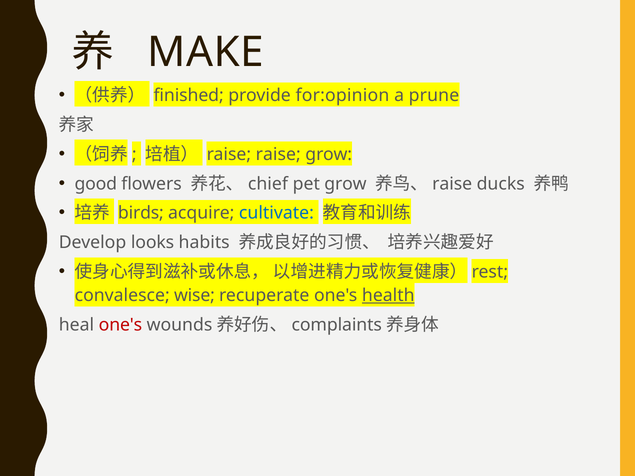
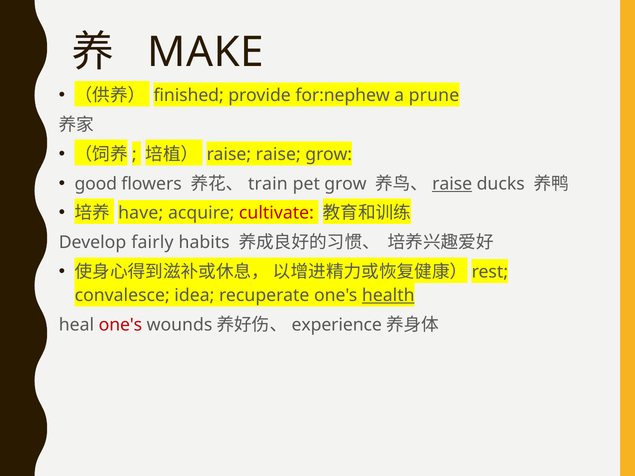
for:opinion: for:opinion -> for:nephew
chief: chief -> train
raise at (452, 184) underline: none -> present
birds: birds -> have
cultivate colour: blue -> red
looks: looks -> fairly
wise: wise -> idea
complaints: complaints -> experience
